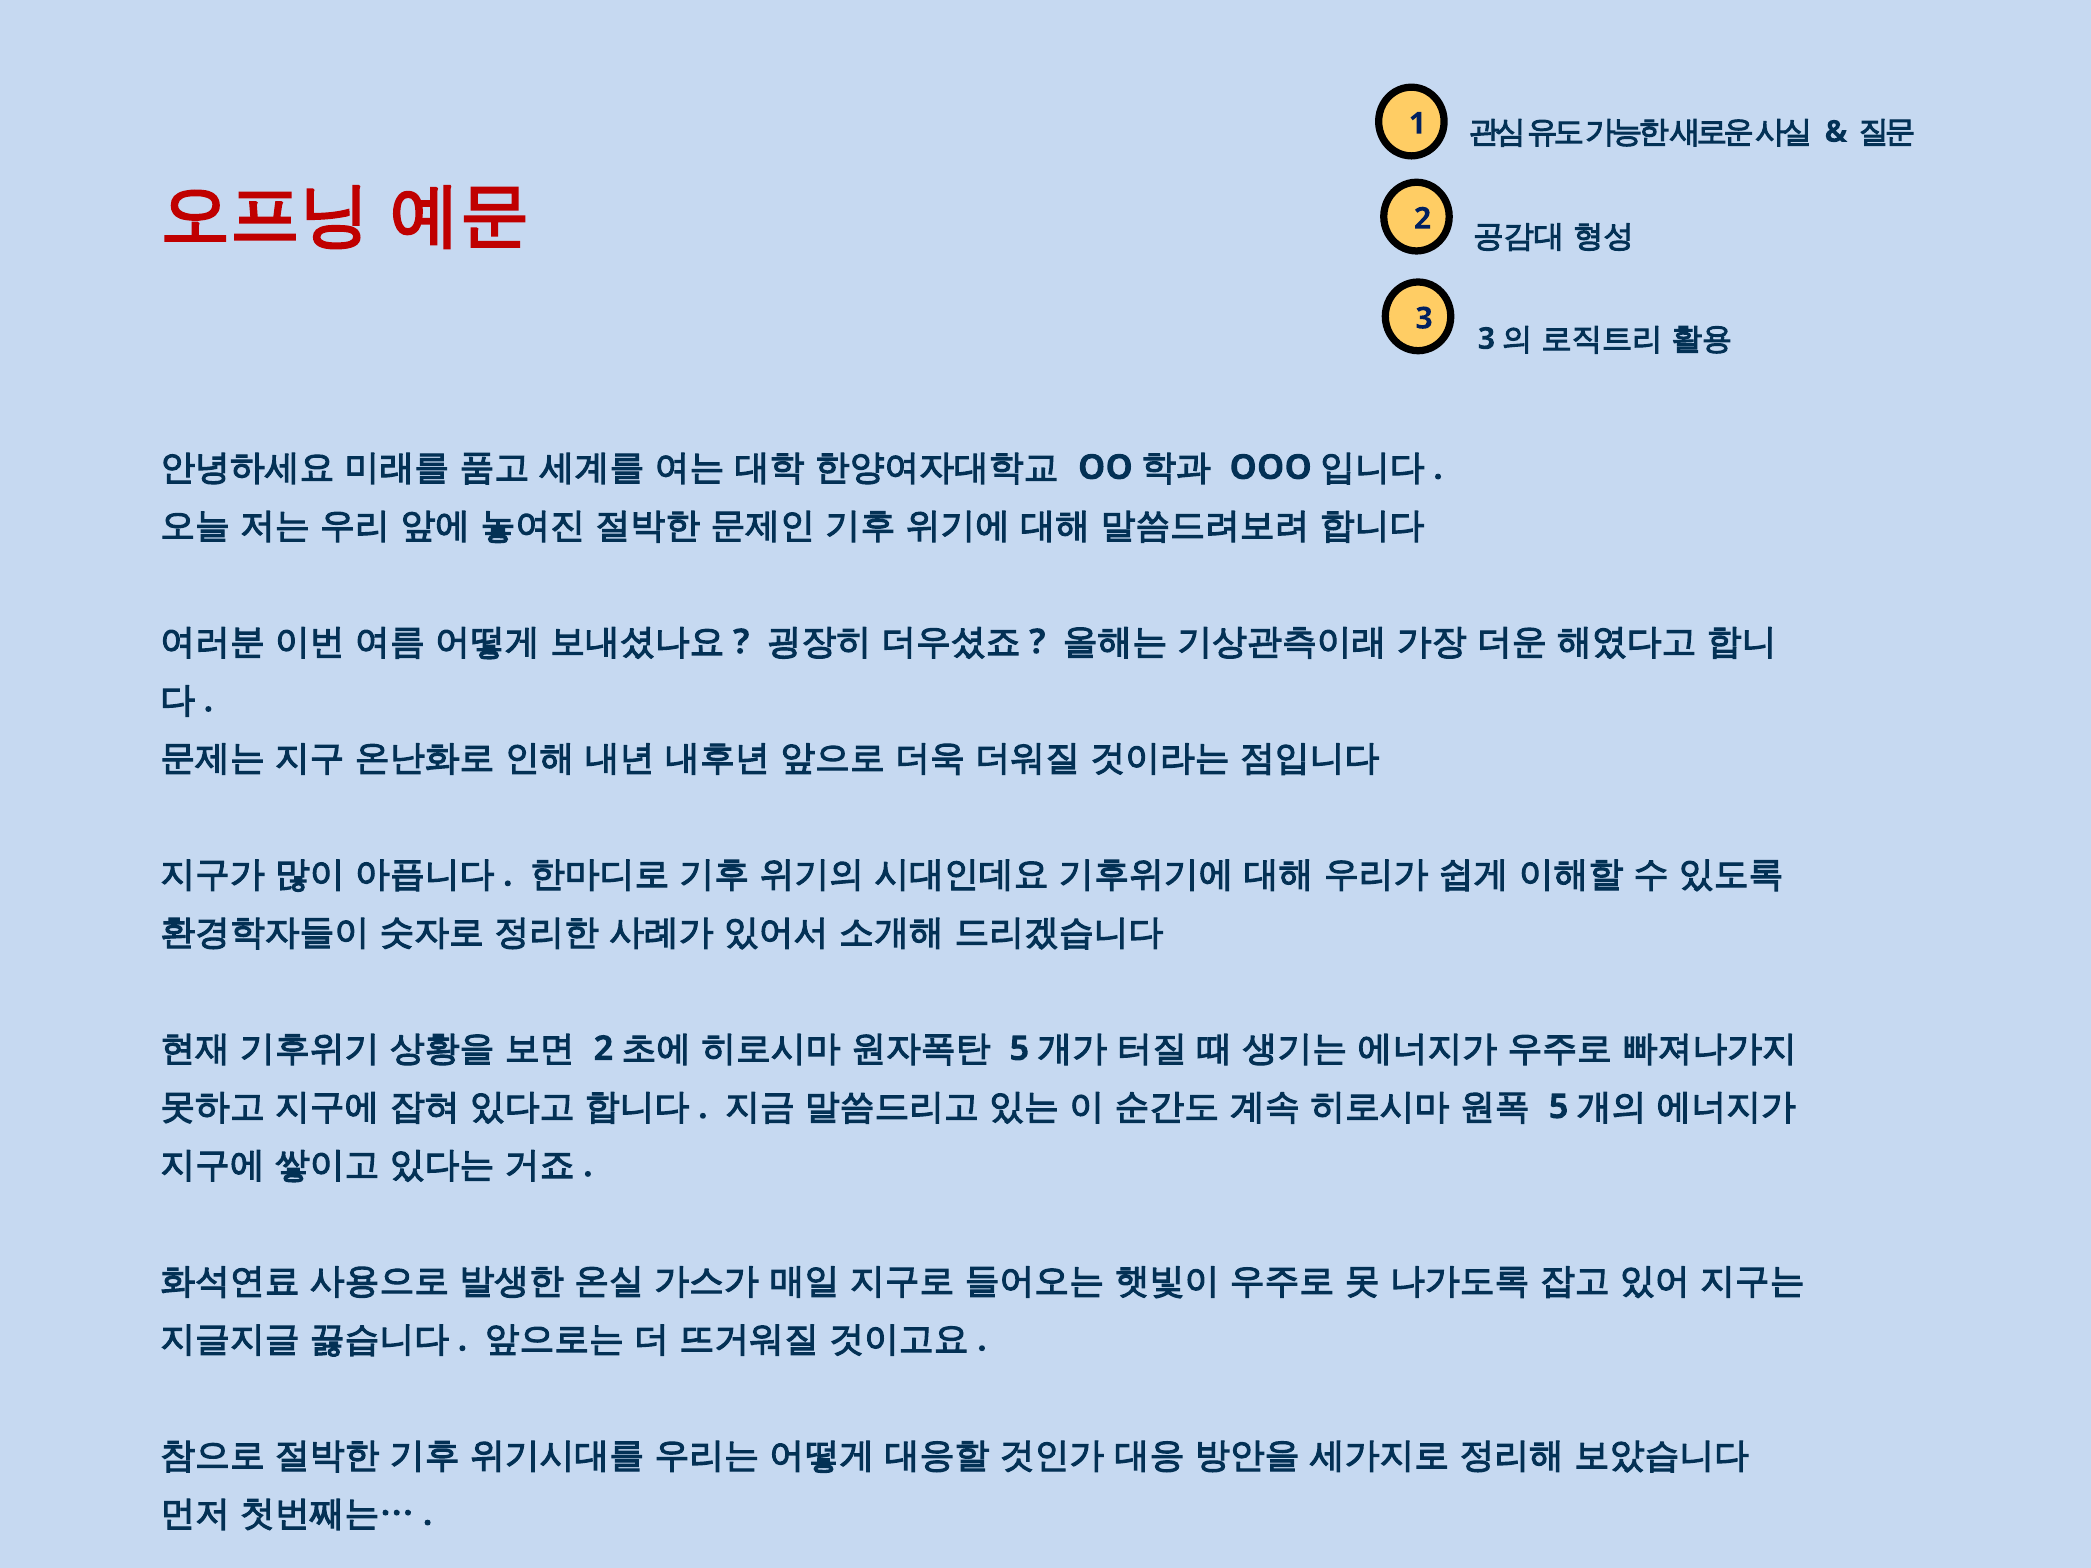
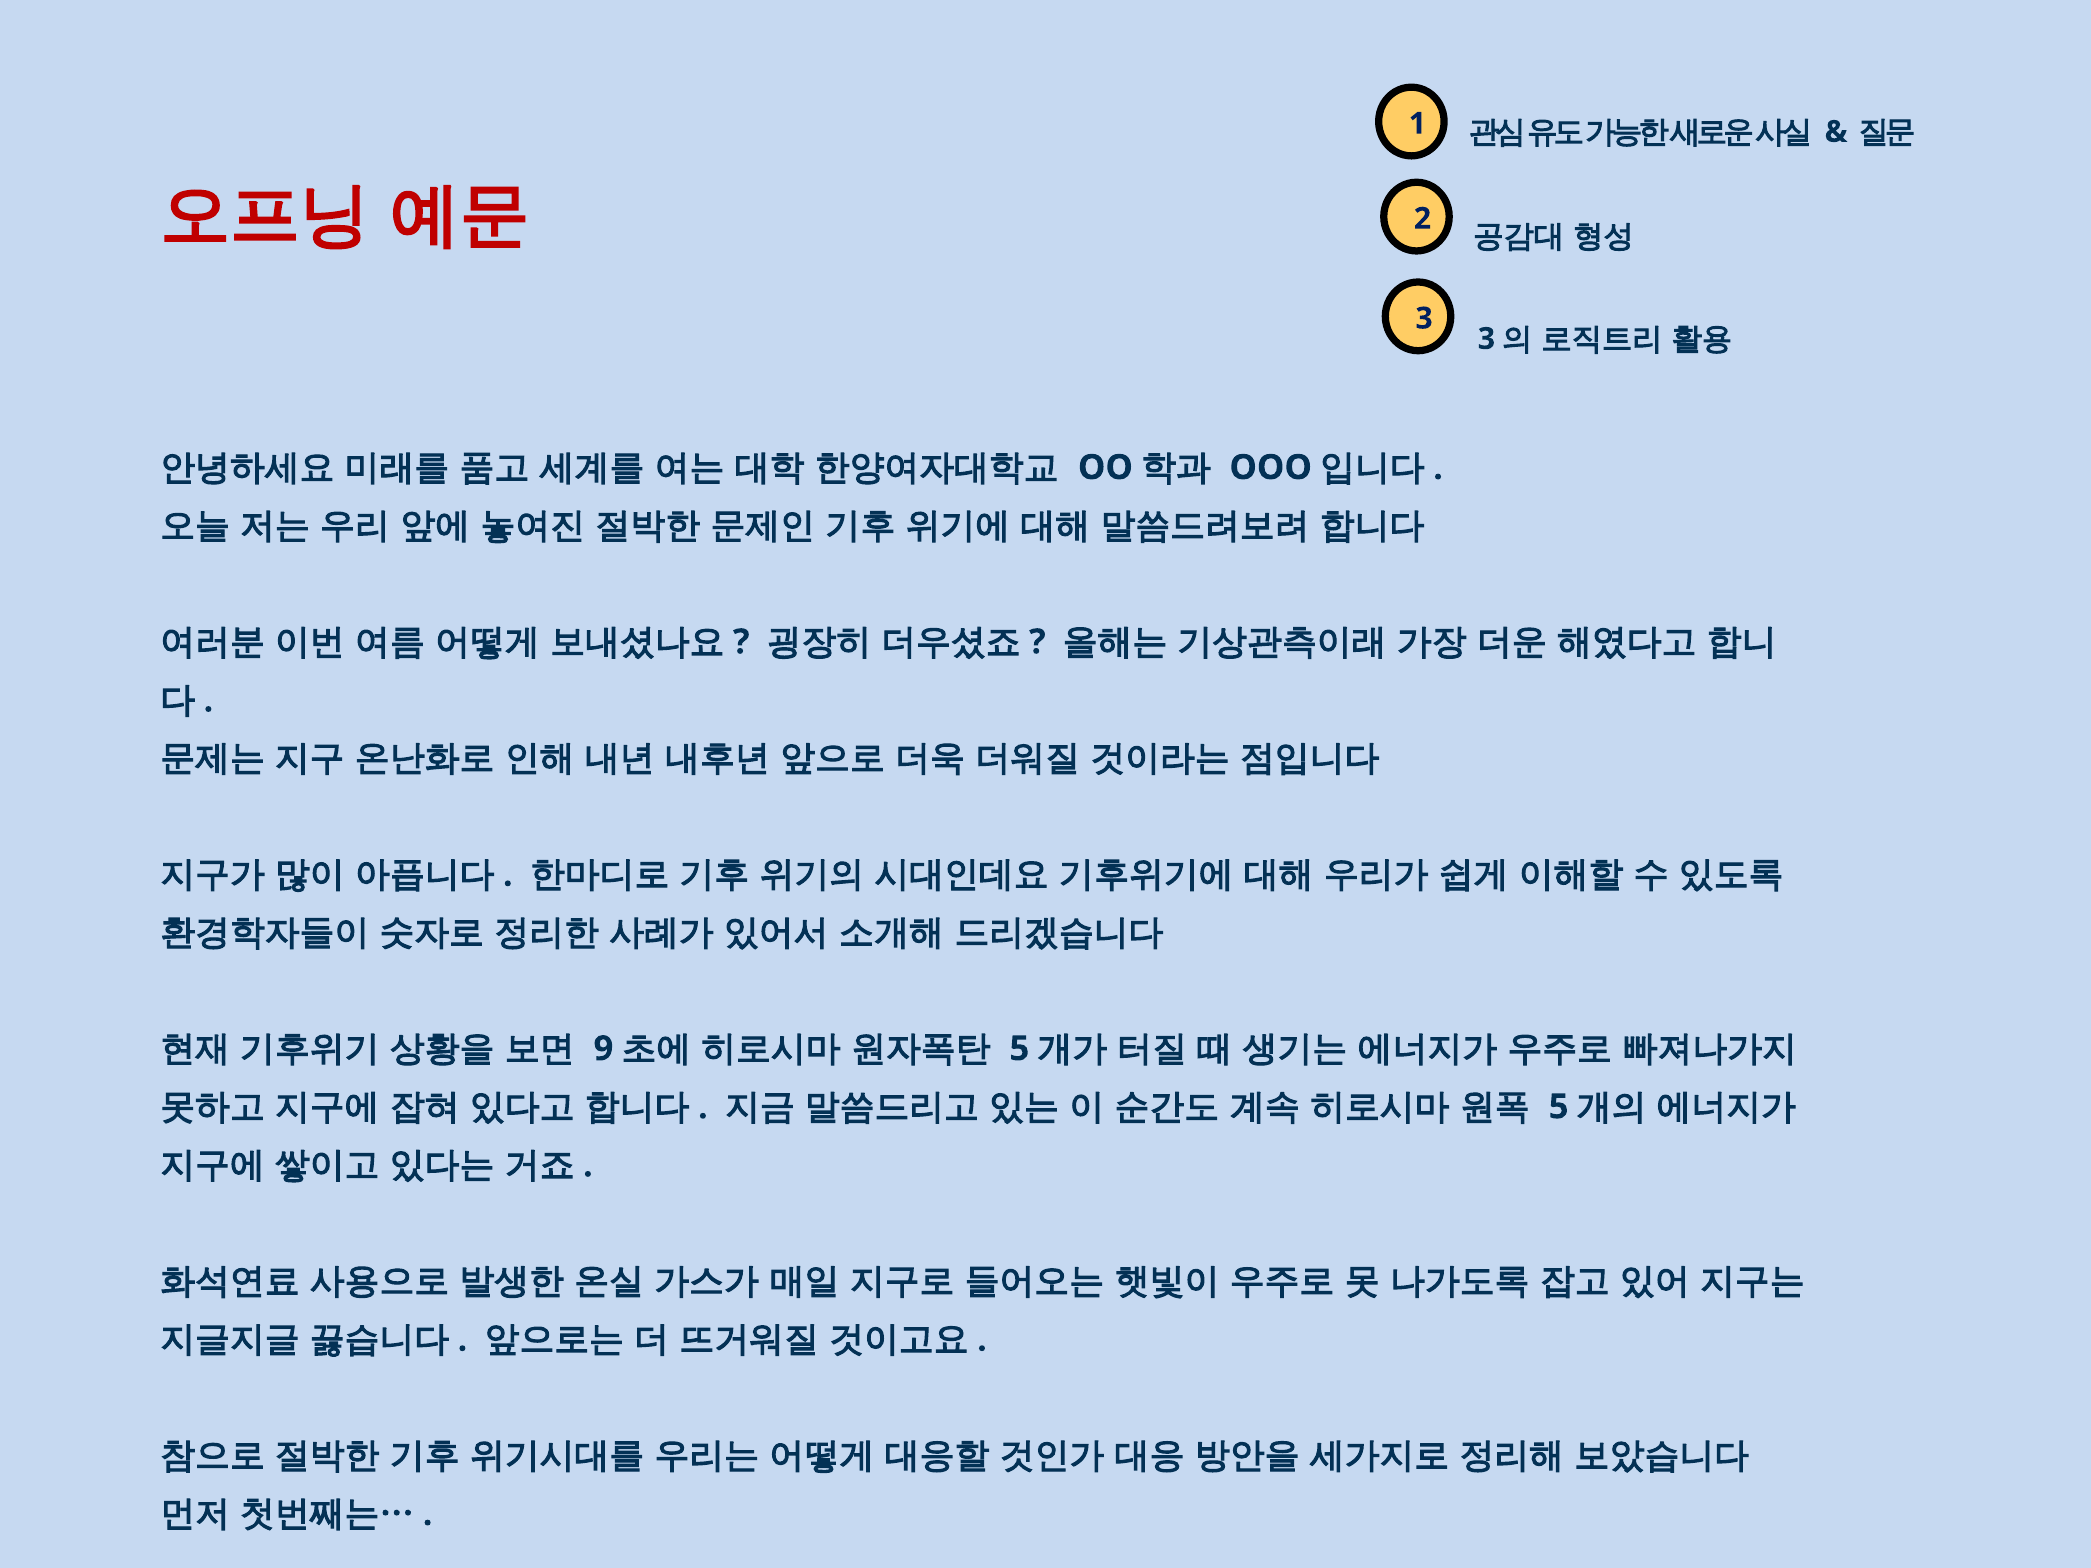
2 at (603, 1049): 2 -> 9
